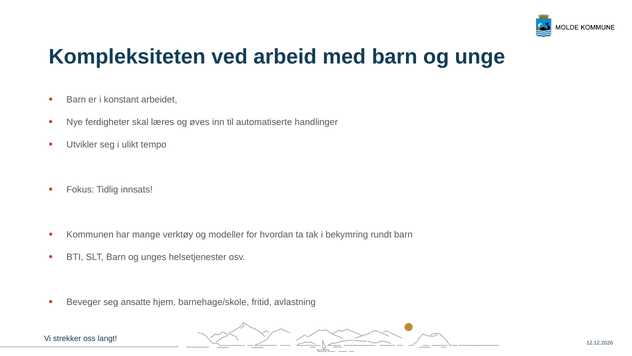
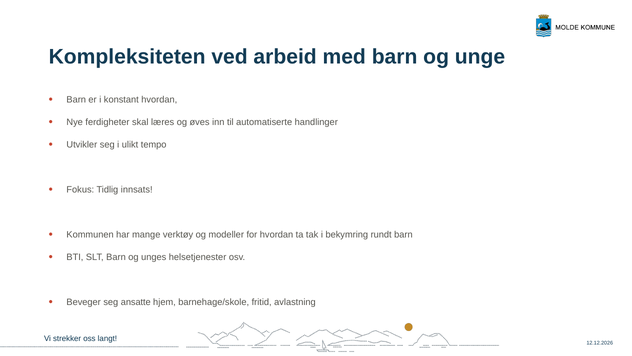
konstant arbeidet: arbeidet -> hvordan
